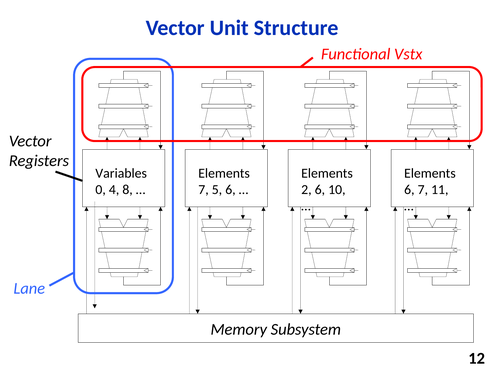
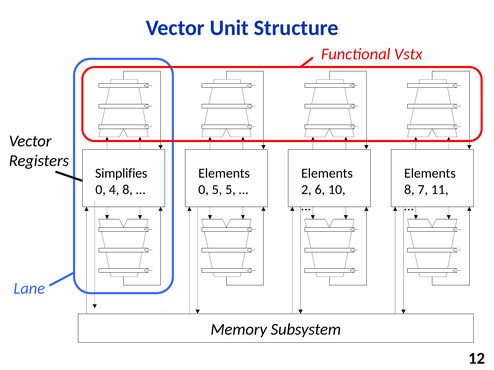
Variables: Variables -> Simplifies
7 at (203, 190): 7 -> 0
5 6: 6 -> 5
6 at (409, 190): 6 -> 8
